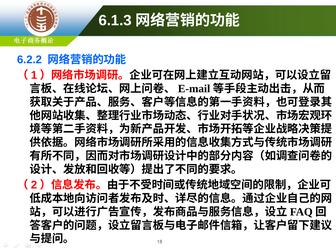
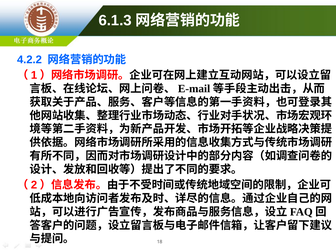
6.2.2: 6.2.2 -> 4.2.2
